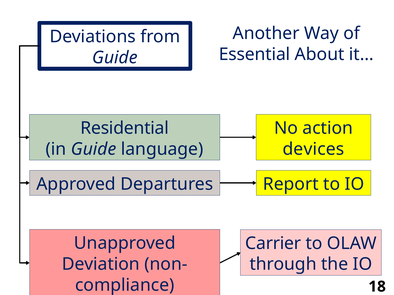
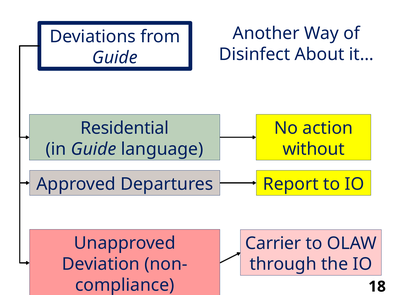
Essential: Essential -> Disinfect
devices: devices -> without
